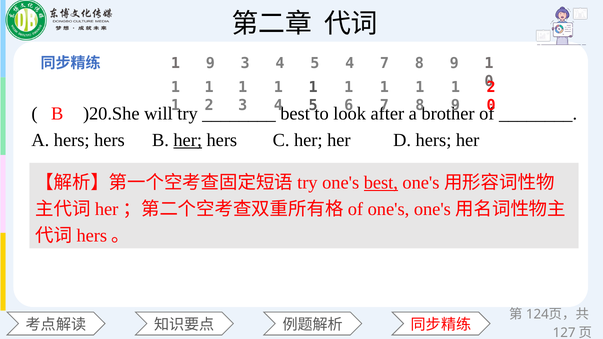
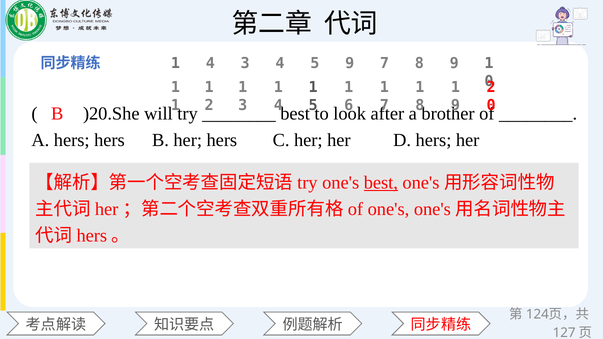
9 at (210, 63): 9 -> 4
5 4: 4 -> 9
her at (188, 140) underline: present -> none
